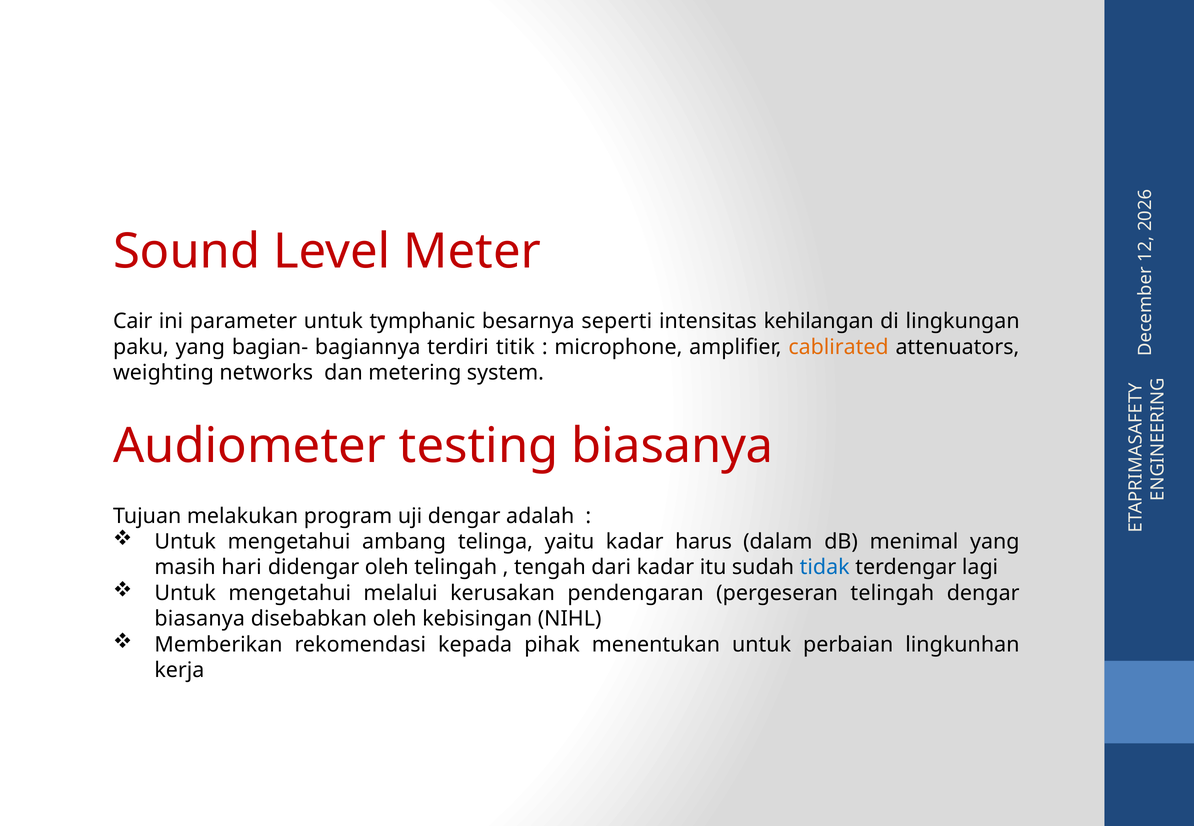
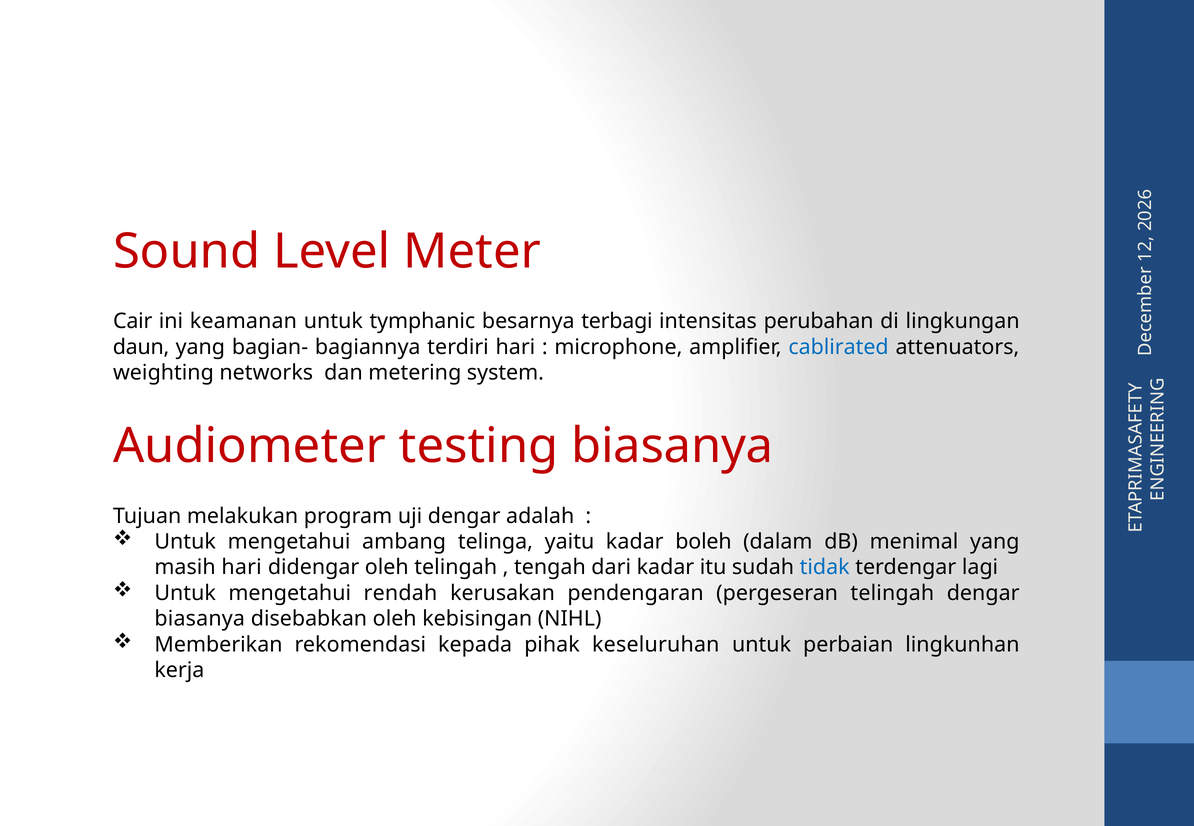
parameter: parameter -> keamanan
seperti: seperti -> terbagi
kehilangan: kehilangan -> perubahan
paku: paku -> daun
terdiri titik: titik -> hari
cablirated colour: orange -> blue
harus: harus -> boleh
melalui: melalui -> rendah
menentukan: menentukan -> keseluruhan
